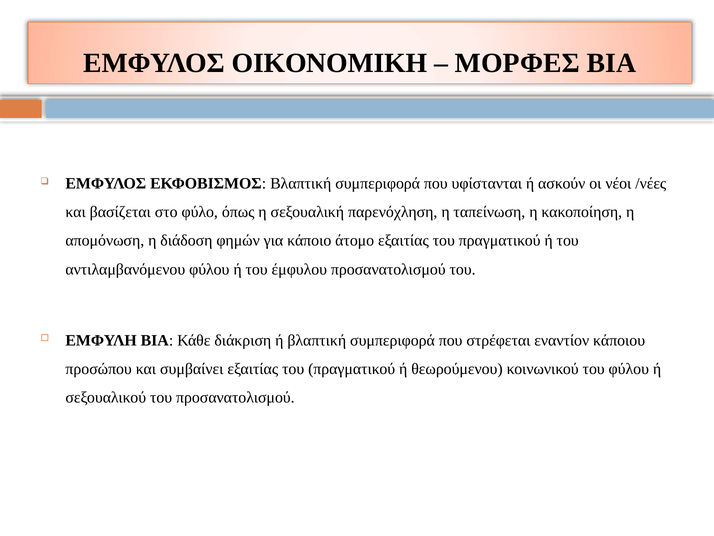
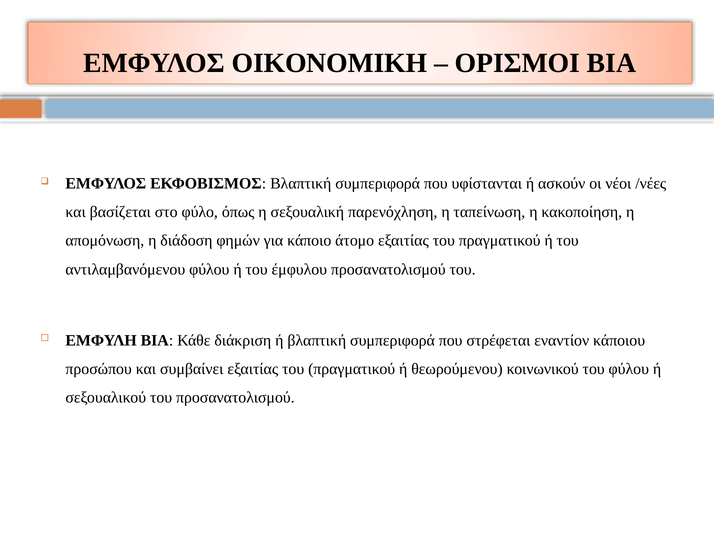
ΜΟΡΦΕΣ: ΜΟΡΦΕΣ -> ΟΡΙΣΜΟΙ
